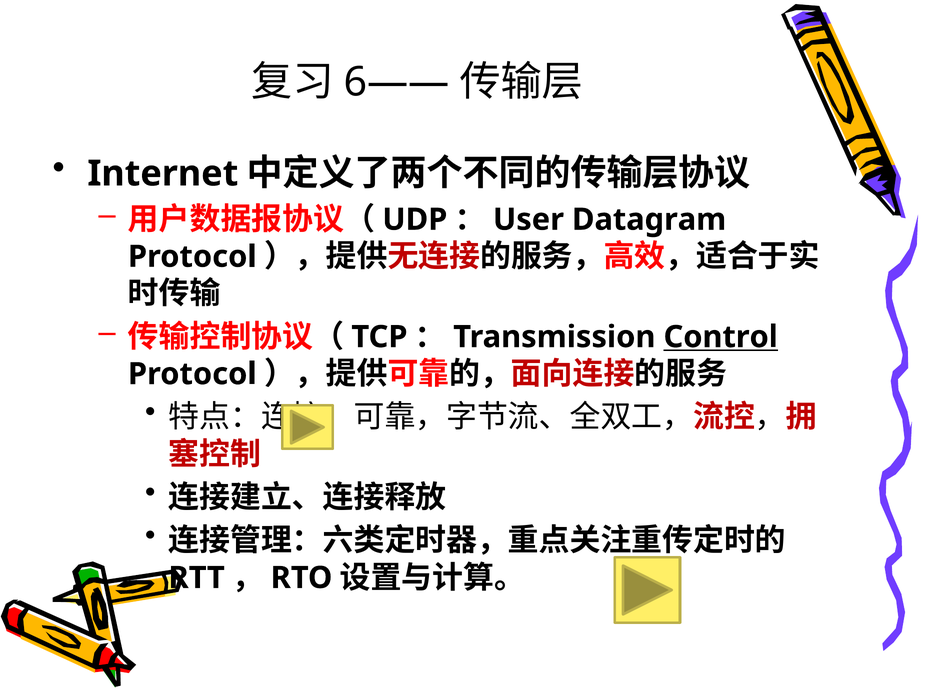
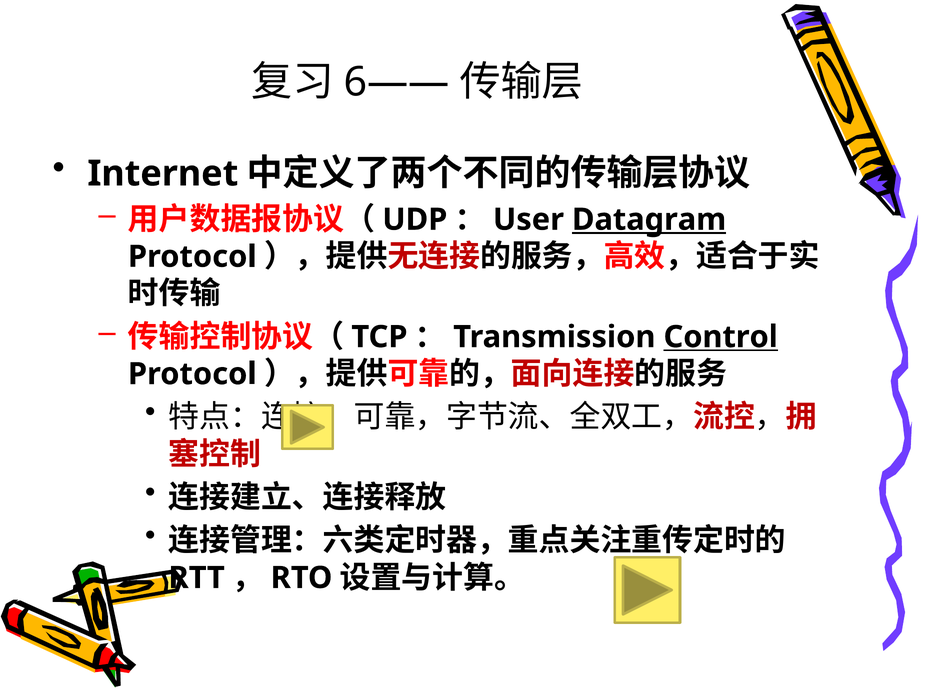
Datagram underline: none -> present
